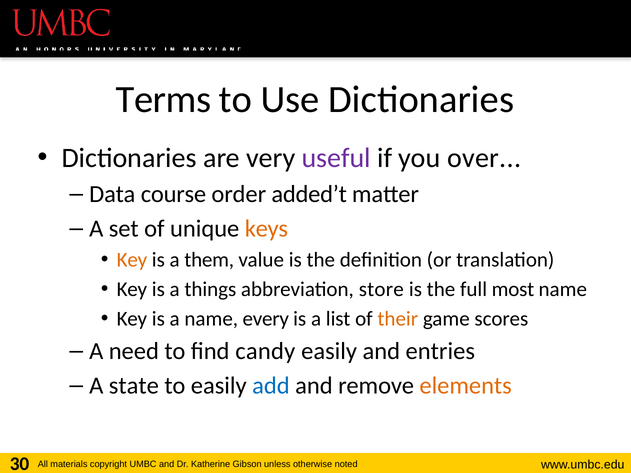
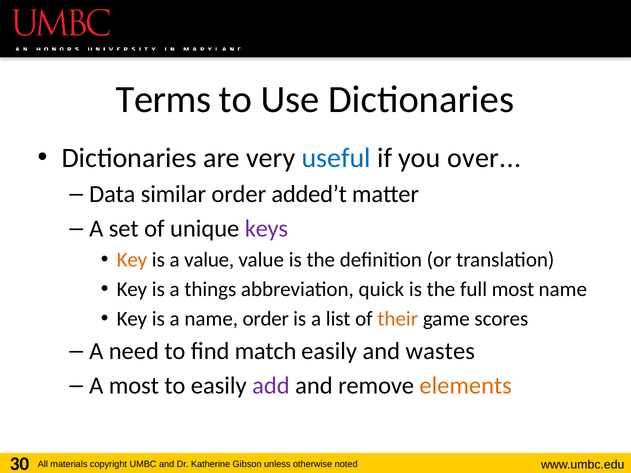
useful colour: purple -> blue
course: course -> similar
keys colour: orange -> purple
a them: them -> value
store: store -> quick
name every: every -> order
candy: candy -> match
entries: entries -> wastes
A state: state -> most
add colour: blue -> purple
